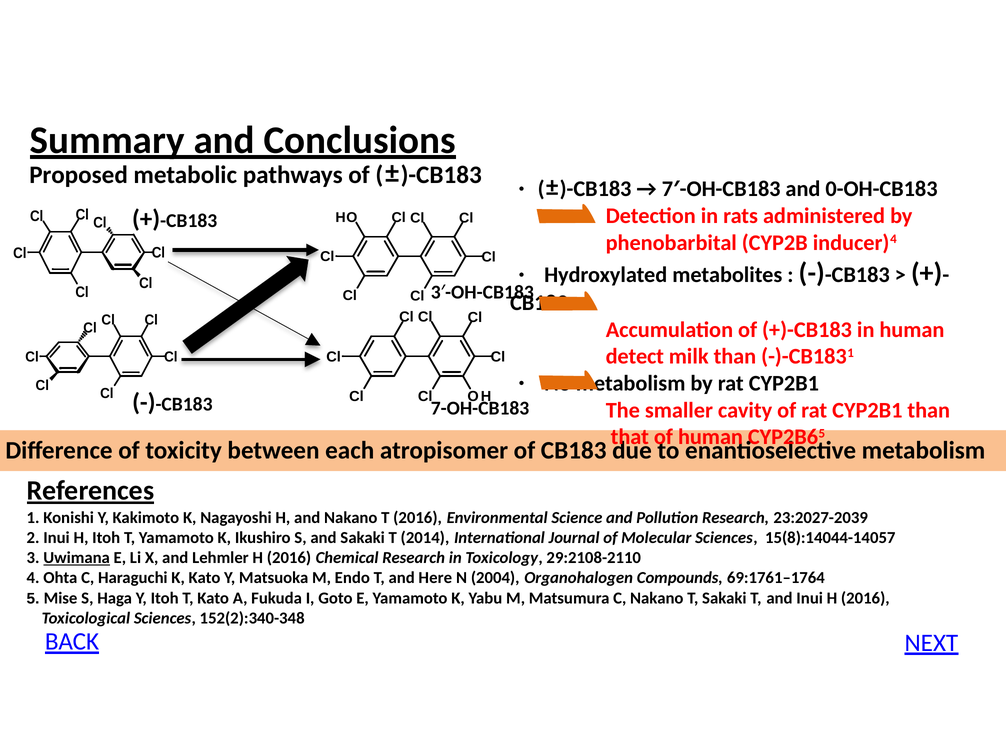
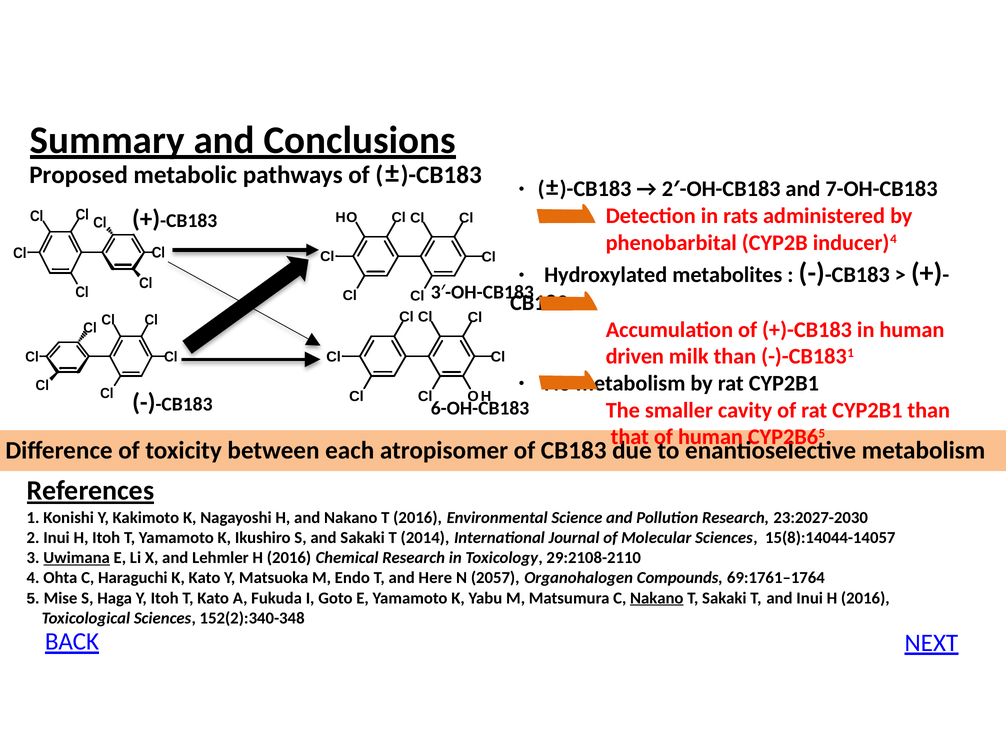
7 at (667, 189): 7 -> 2
0-OH-CB183: 0-OH-CB183 -> 7-OH-CB183
detect: detect -> driven
7-OH-CB183: 7-OH-CB183 -> 6-OH-CB183
23:2027-2039: 23:2027-2039 -> 23:2027-2030
2004: 2004 -> 2057
Nakano at (657, 598) underline: none -> present
